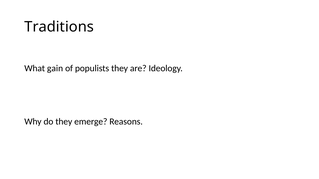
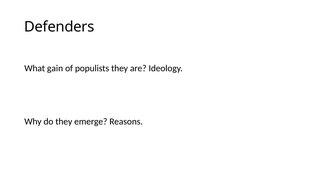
Traditions: Traditions -> Defenders
